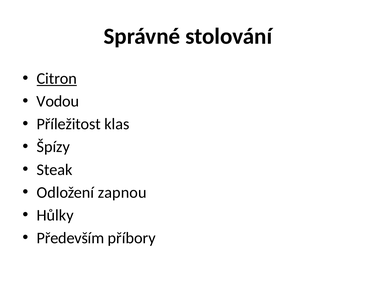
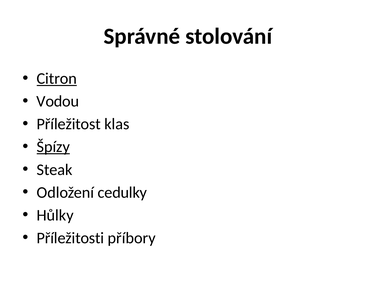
Špízy underline: none -> present
zapnou: zapnou -> cedulky
Především: Především -> Příležitosti
